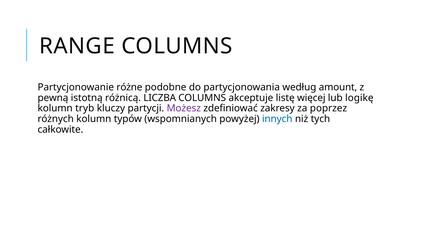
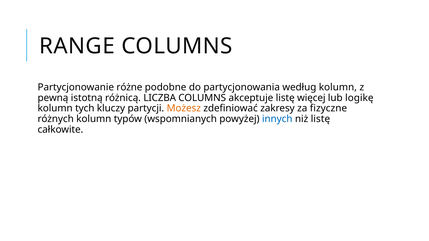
według amount: amount -> kolumn
tryb: tryb -> tych
Możesz colour: purple -> orange
poprzez: poprzez -> fizyczne
niż tych: tych -> listę
